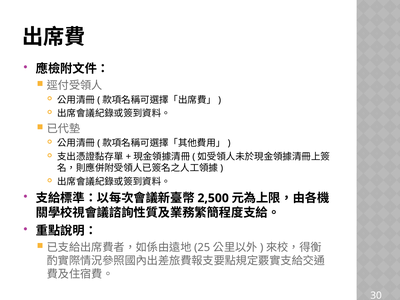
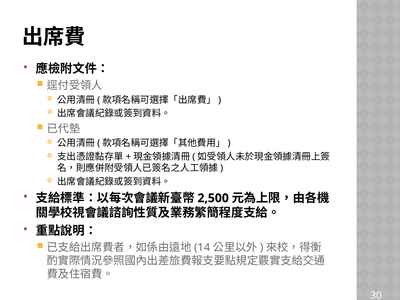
25: 25 -> 14
